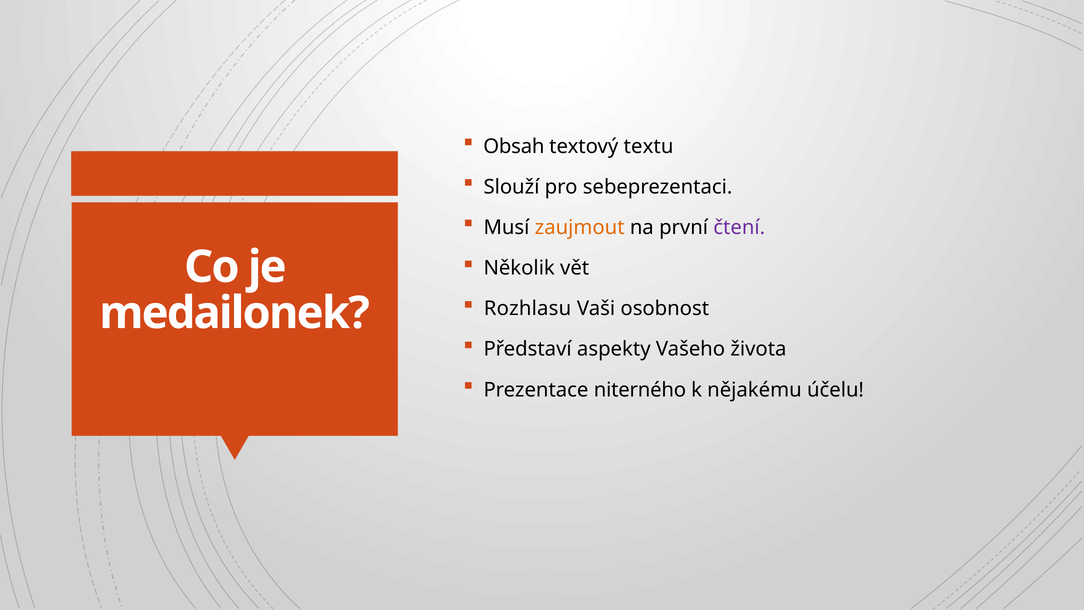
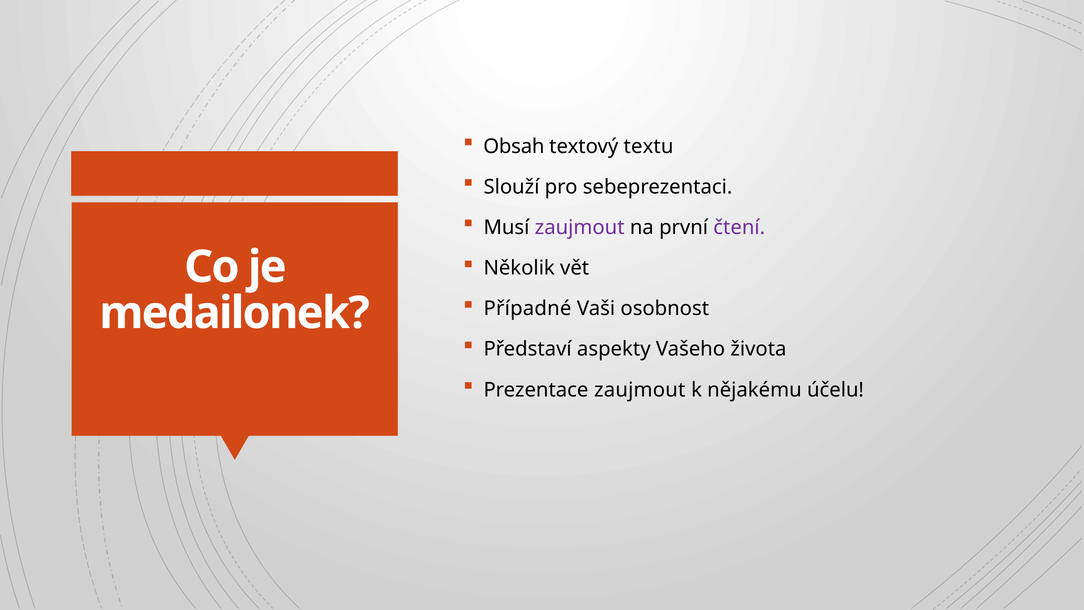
zaujmout at (580, 227) colour: orange -> purple
Rozhlasu: Rozhlasu -> Případné
Prezentace niterného: niterného -> zaujmout
